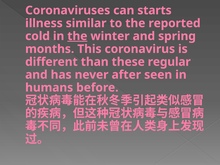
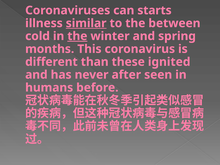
similar underline: none -> present
reported: reported -> between
regular: regular -> ignited
